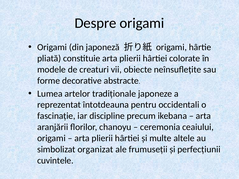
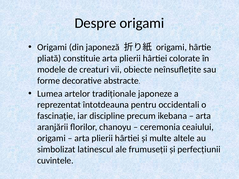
organizat: organizat -> latinescul
